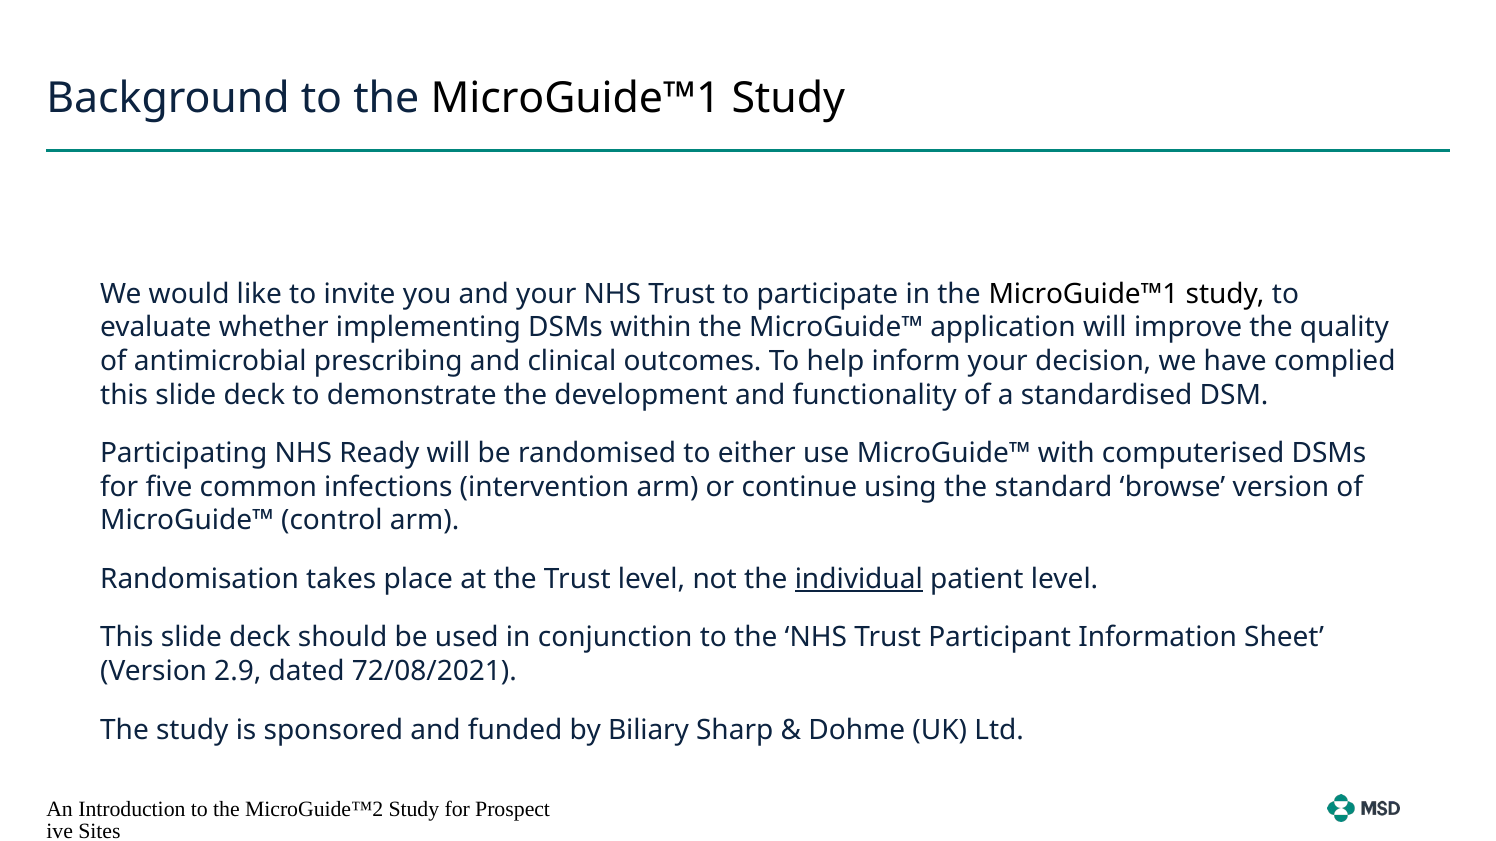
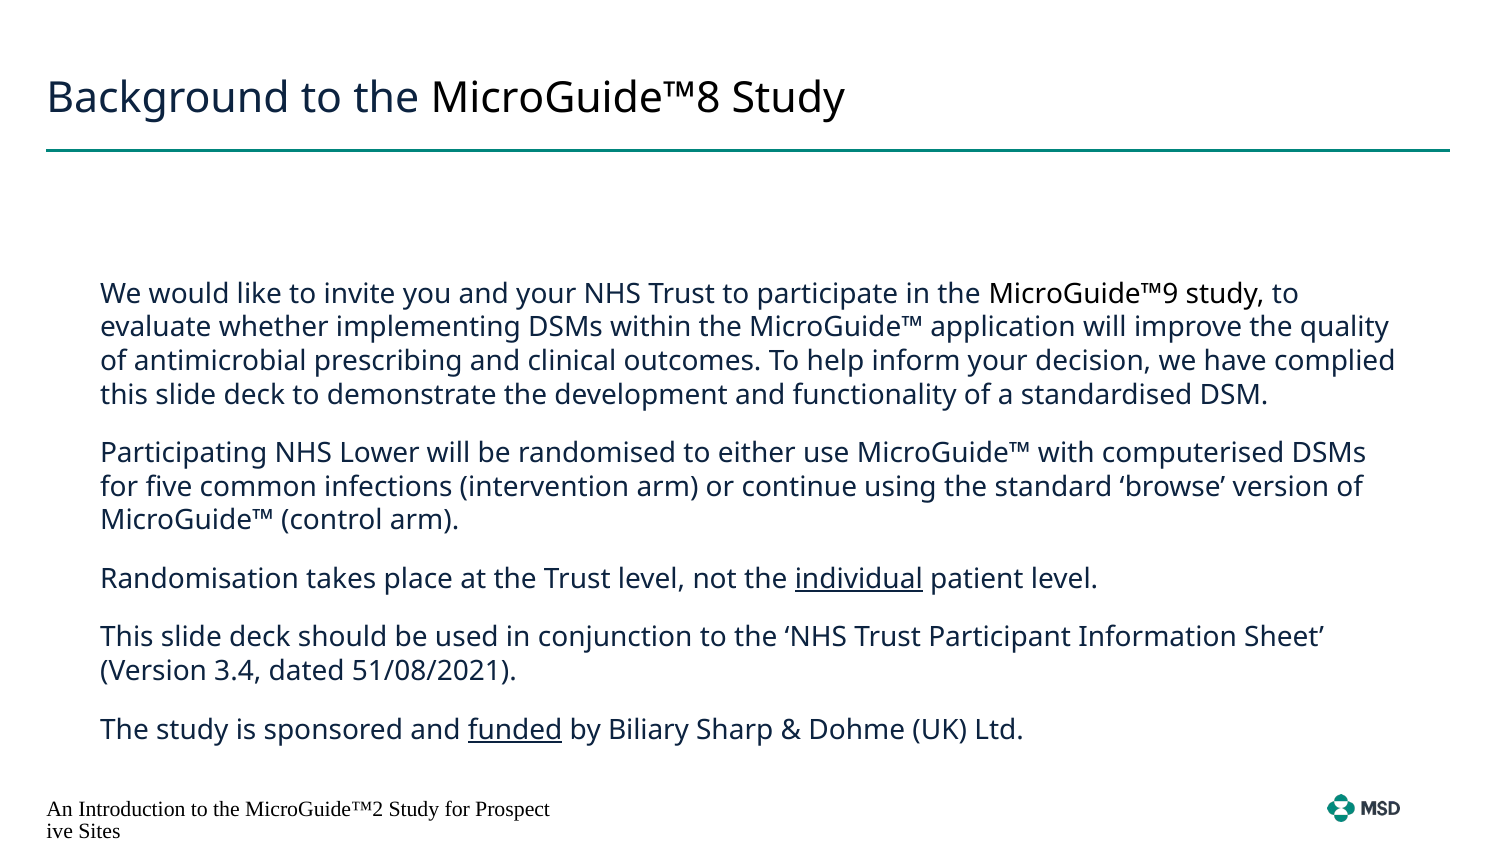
to the MicroGuide™1: MicroGuide™1 -> MicroGuide™8
in the MicroGuide™1: MicroGuide™1 -> MicroGuide™9
Ready: Ready -> Lower
2.9: 2.9 -> 3.4
72/08/2021: 72/08/2021 -> 51/08/2021
funded underline: none -> present
